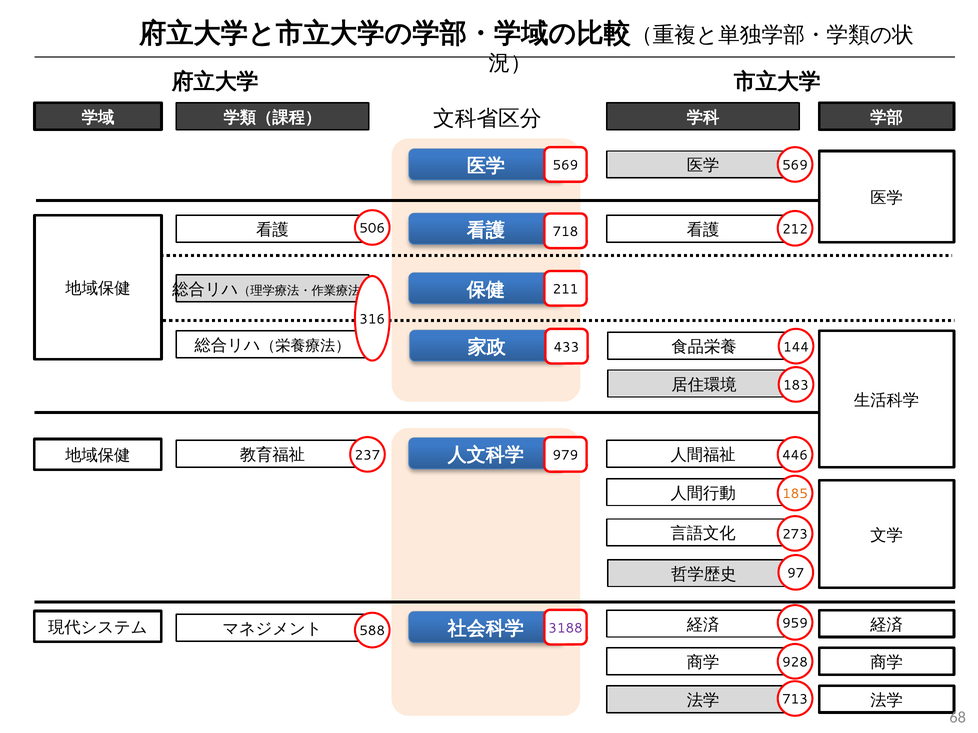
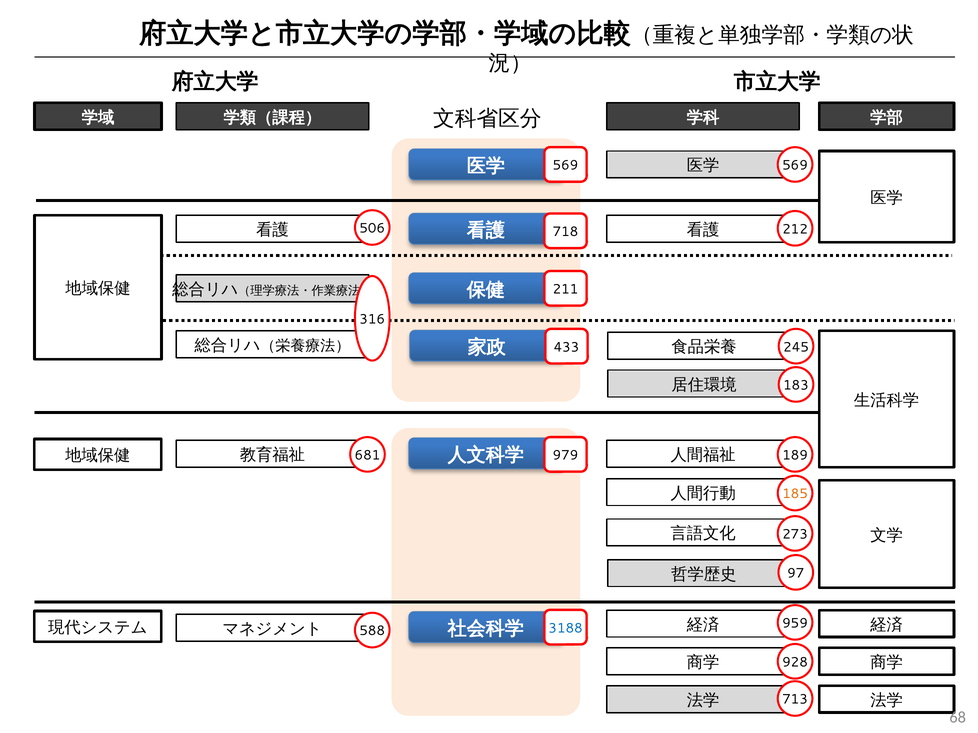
144: 144 -> 245
237: 237 -> 681
446: 446 -> 189
3188 colour: purple -> blue
